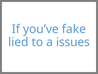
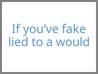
issues: issues -> would
